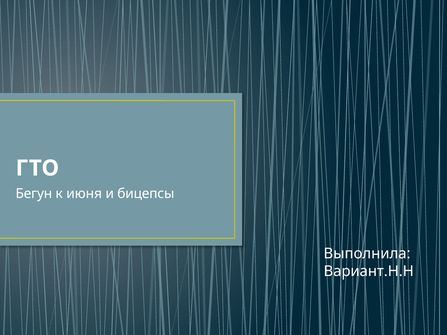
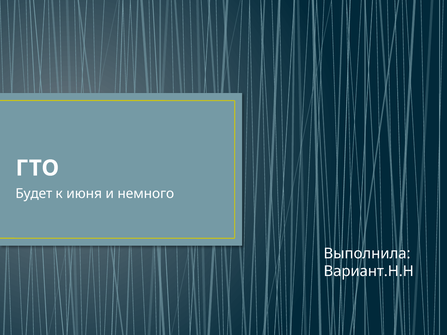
Бегун: Бегун -> Будет
бицепсы: бицепсы -> немного
